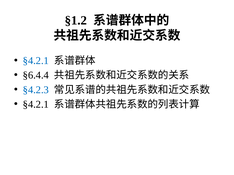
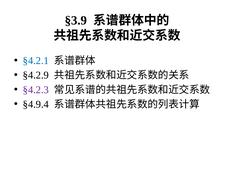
§1.2: §1.2 -> §3.9
§6.4.4: §6.4.4 -> §4.2.9
§4.2.3 colour: blue -> purple
§4.2.1 at (36, 105): §4.2.1 -> §4.9.4
